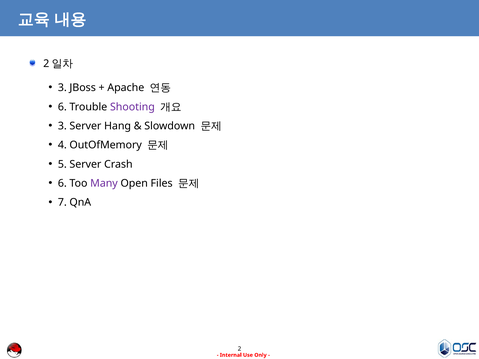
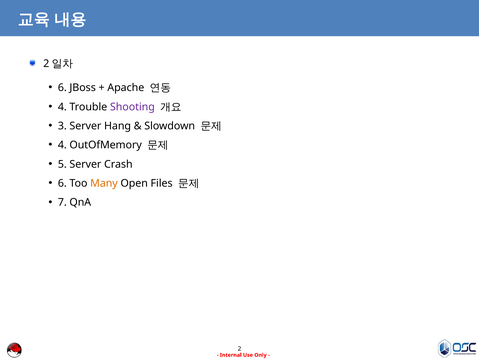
3 at (62, 88): 3 -> 6
6 at (62, 107): 6 -> 4
Many colour: purple -> orange
